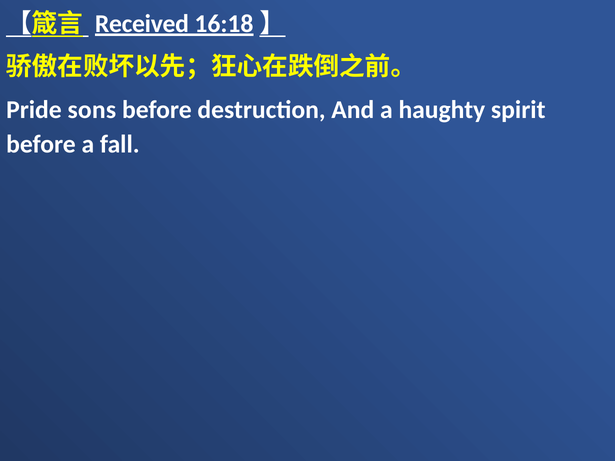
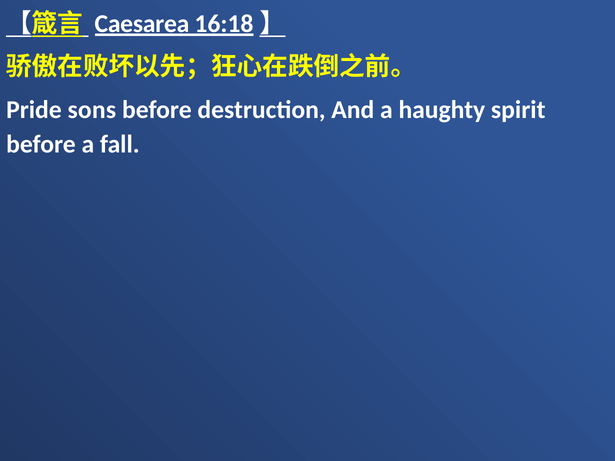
Received: Received -> Caesarea
